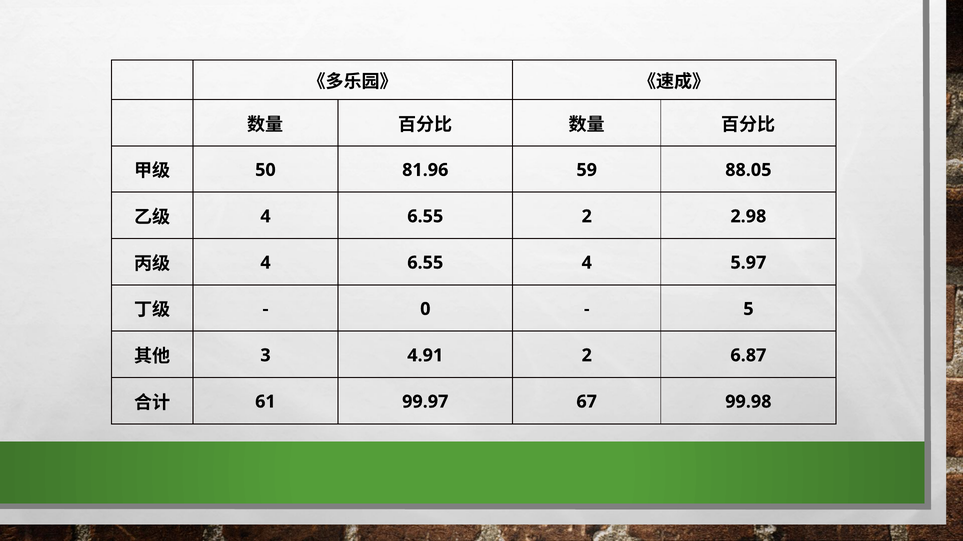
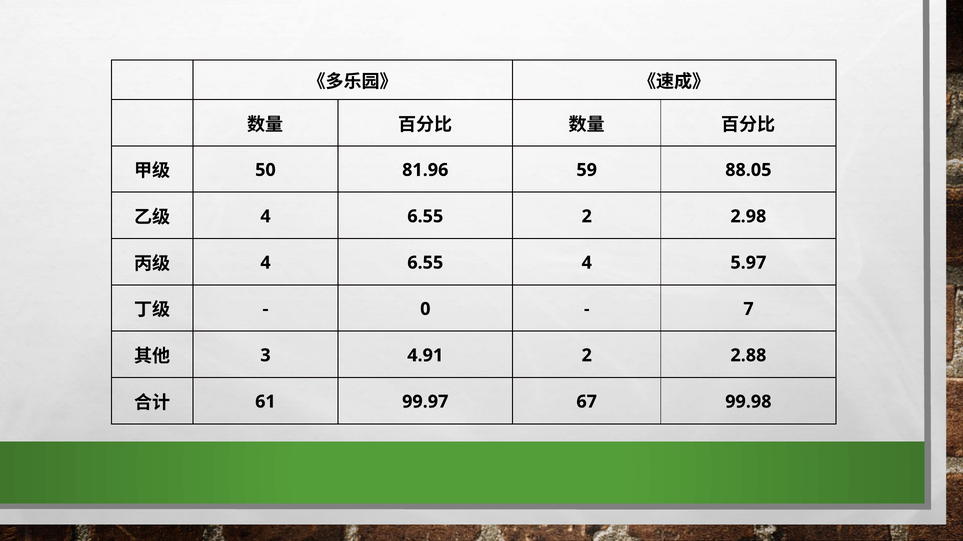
5: 5 -> 7
6.87: 6.87 -> 2.88
